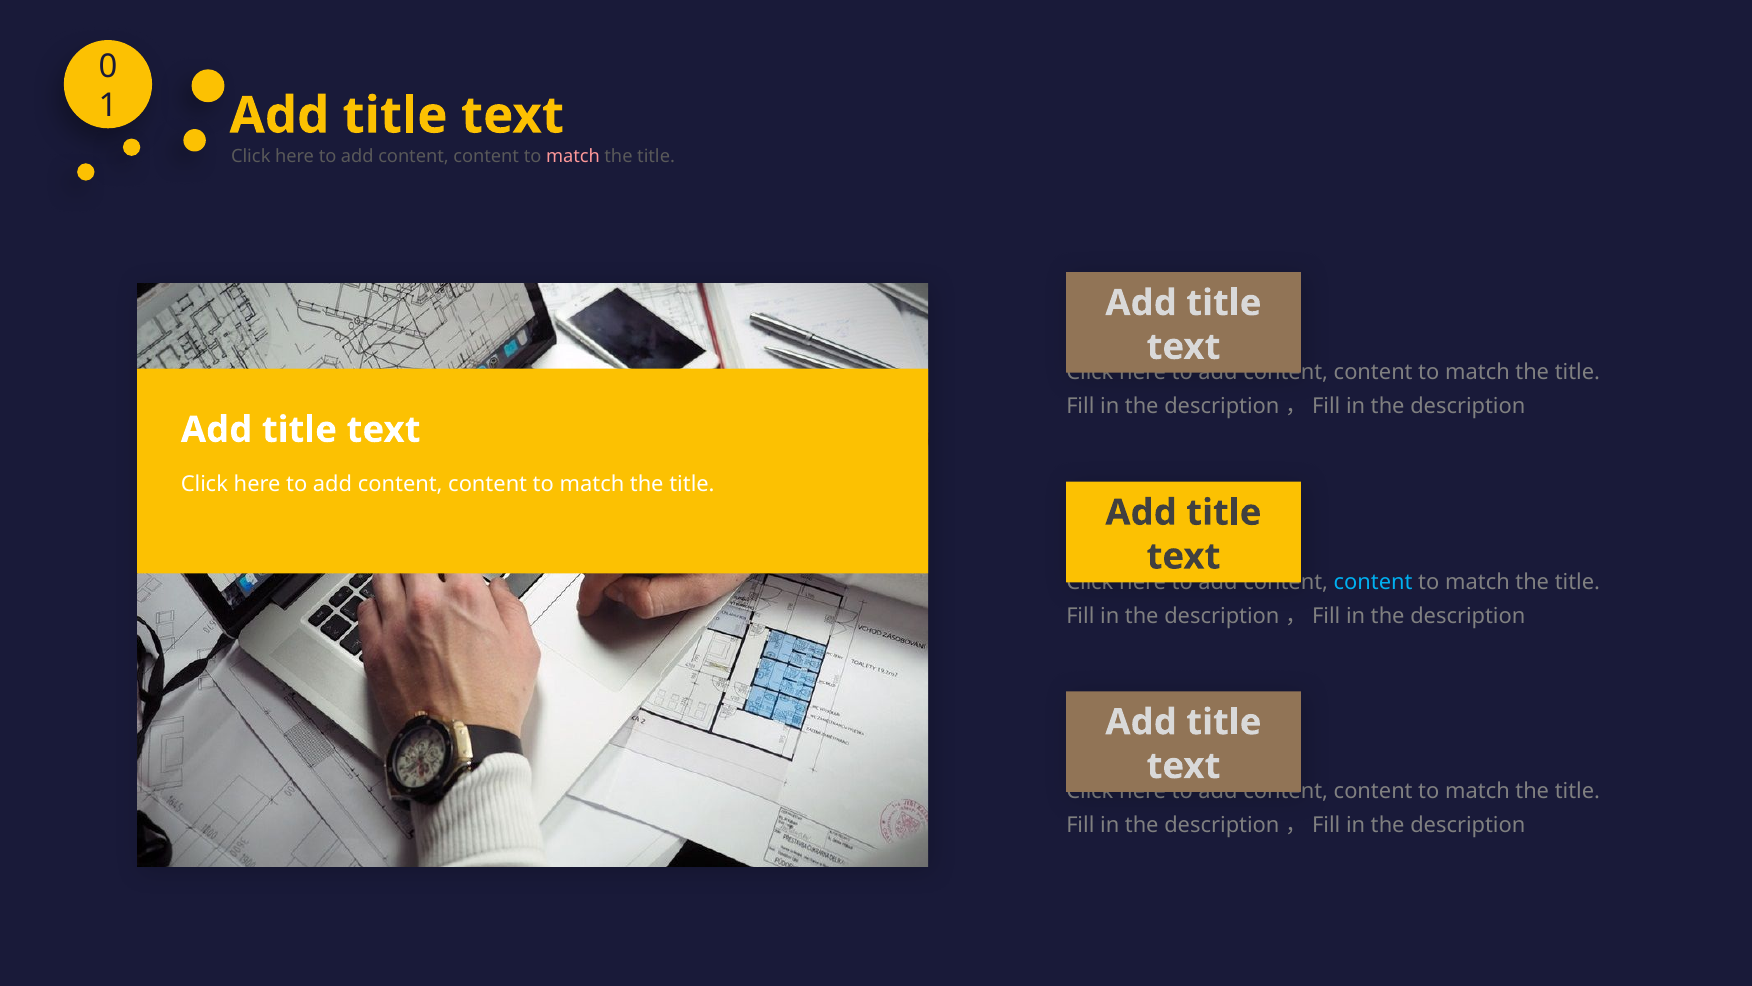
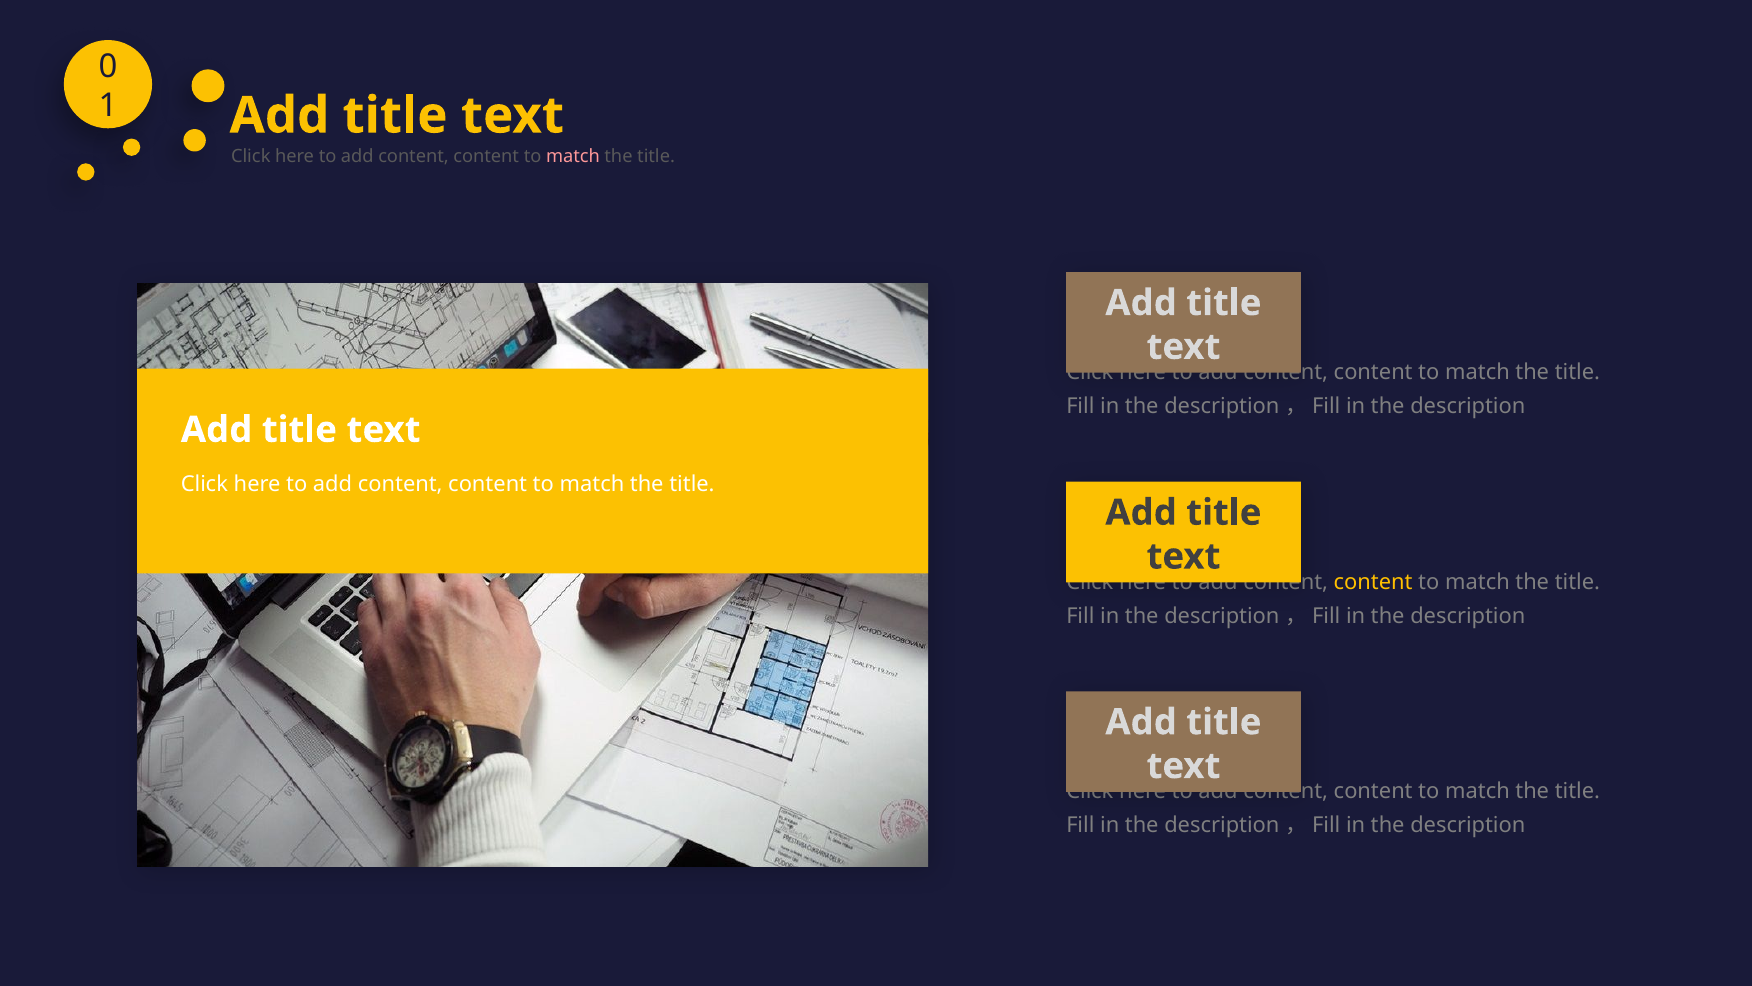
content at (1373, 582) colour: light blue -> yellow
